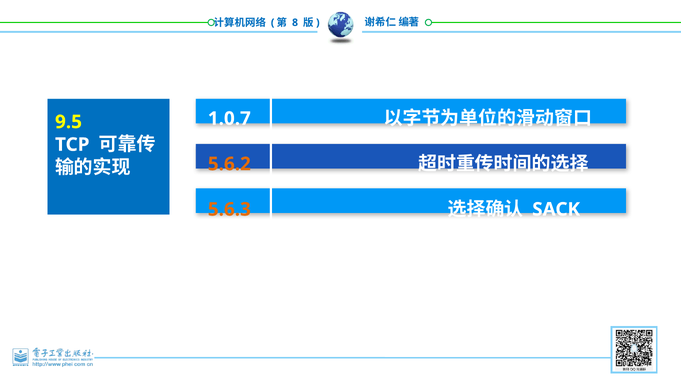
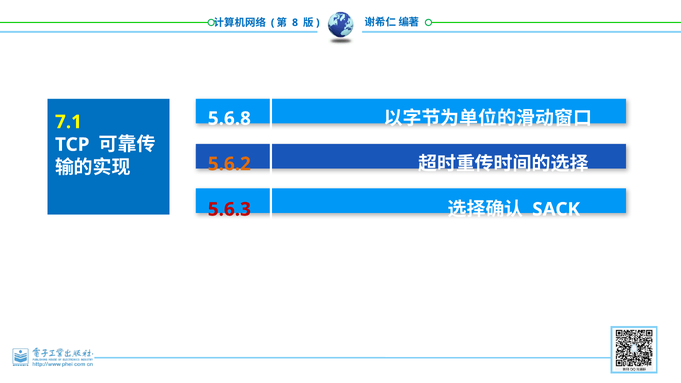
1.0.7: 1.0.7 -> 5.6.8
9.5: 9.5 -> 7.1
5.6.3 colour: orange -> red
